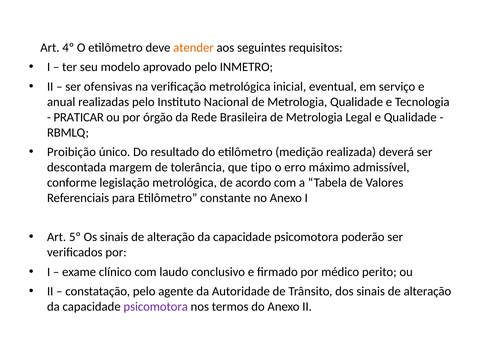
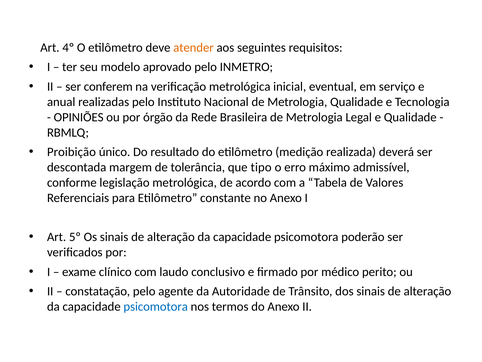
ofensivas: ofensivas -> conferem
PRATICAR: PRATICAR -> OPINIÕES
psicomotora at (156, 306) colour: purple -> blue
